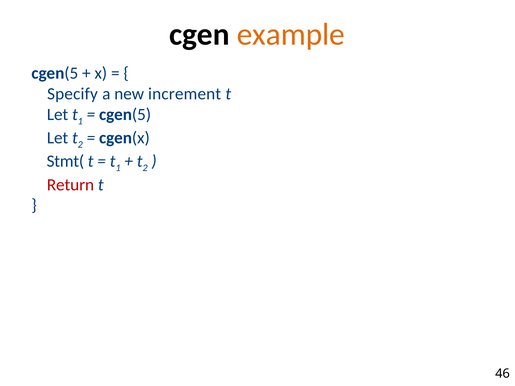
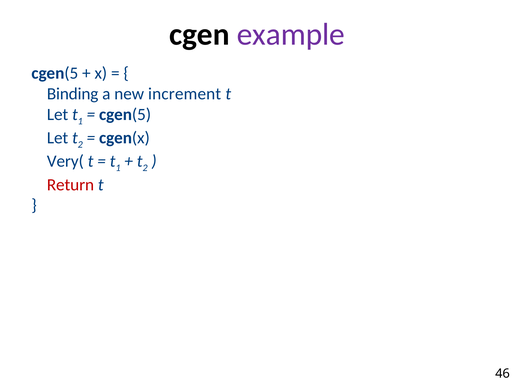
example colour: orange -> purple
Specify: Specify -> Binding
Stmt(: Stmt( -> Very(
